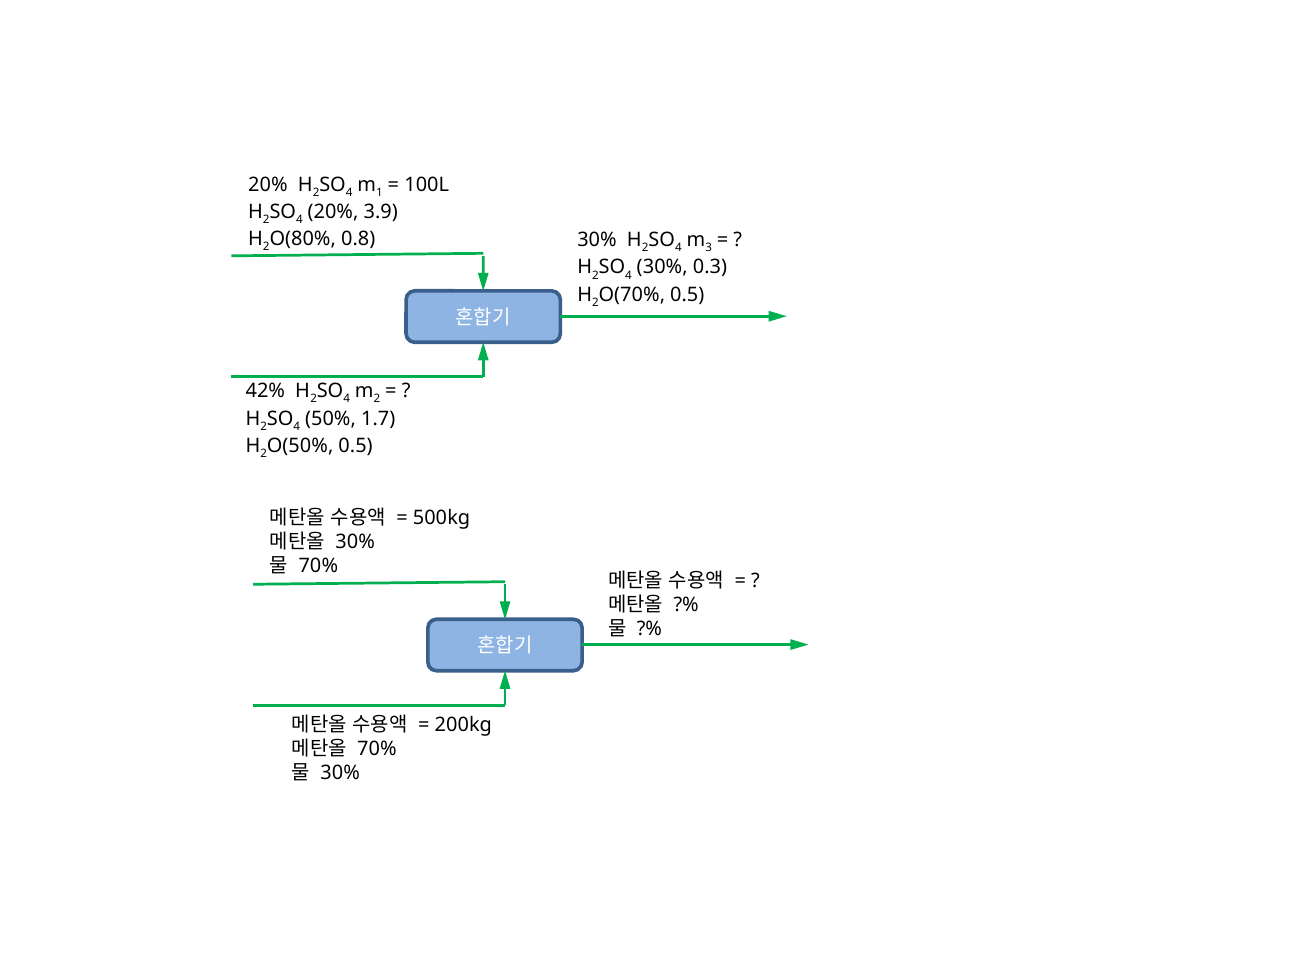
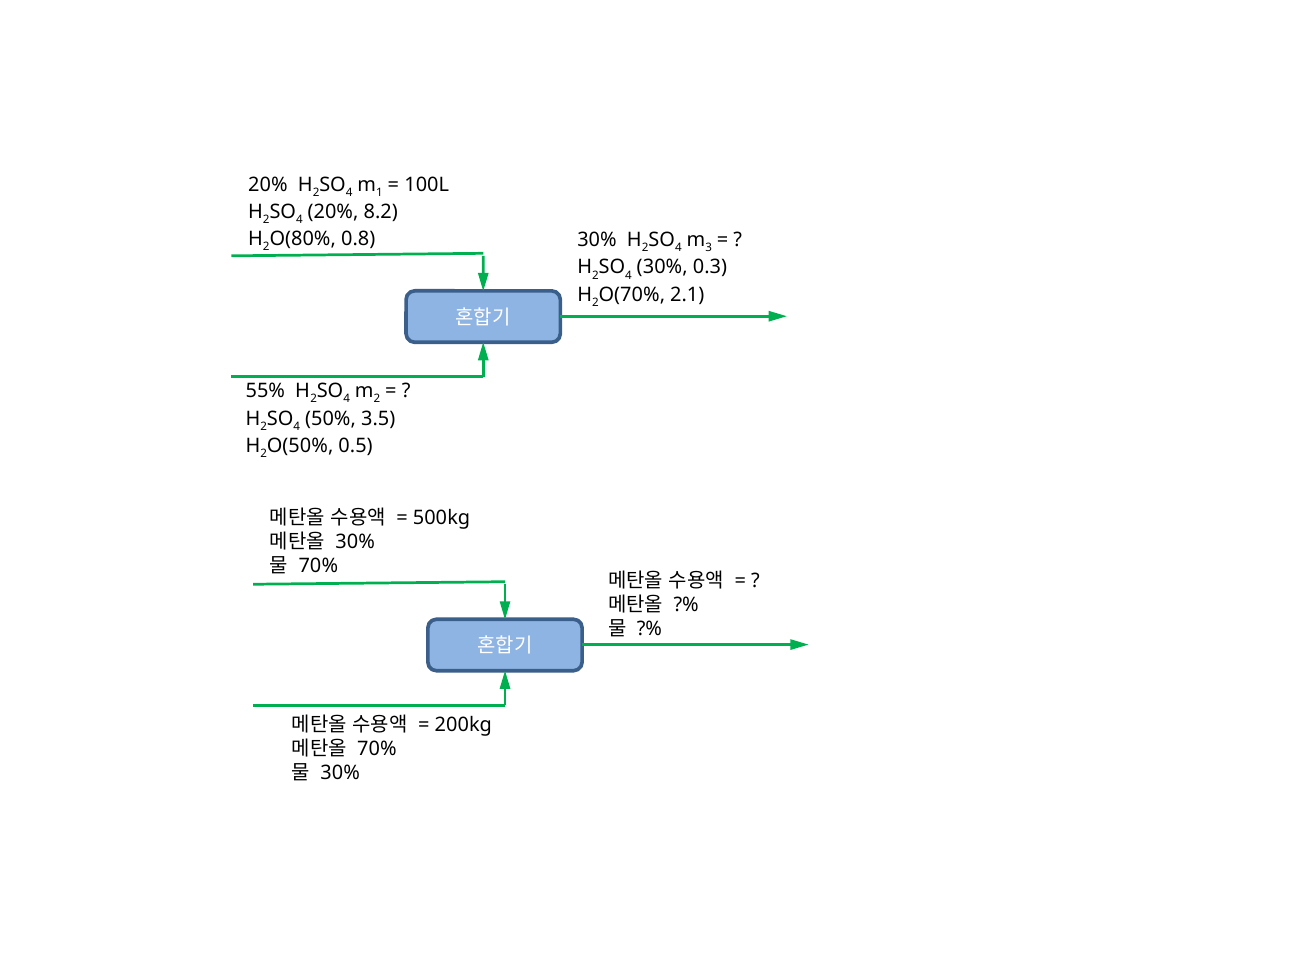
3.9: 3.9 -> 8.2
0.5 at (687, 295): 0.5 -> 2.1
42%: 42% -> 55%
1.7: 1.7 -> 3.5
